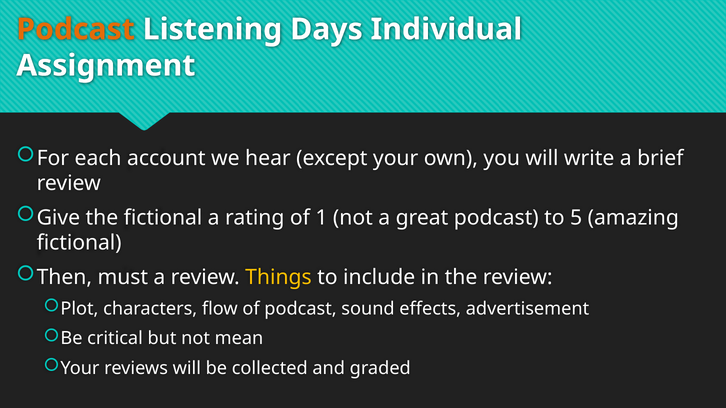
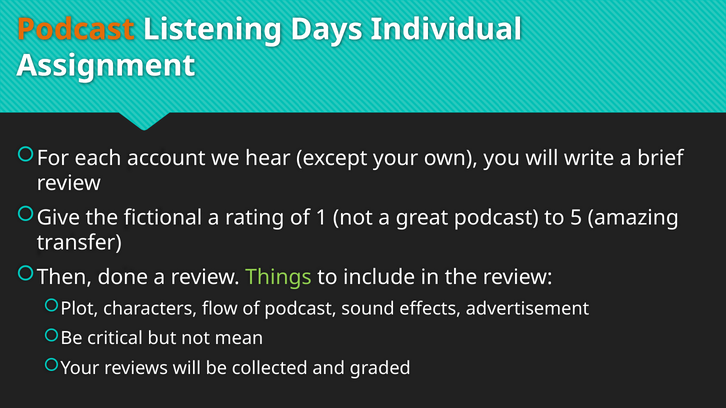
fictional at (79, 243): fictional -> transfer
must: must -> done
Things colour: yellow -> light green
